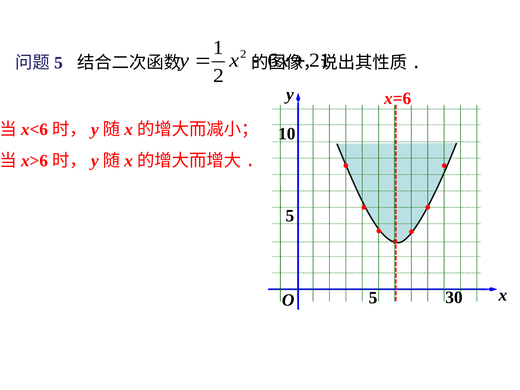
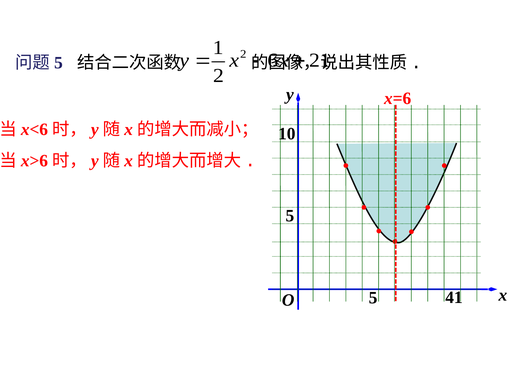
30: 30 -> 41
